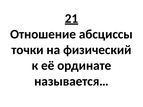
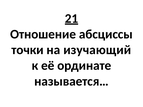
физический: физический -> изучающий
